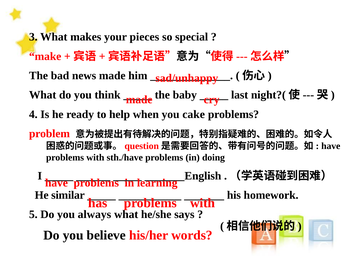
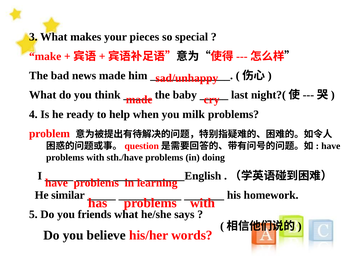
cake: cake -> milk
always: always -> friends
